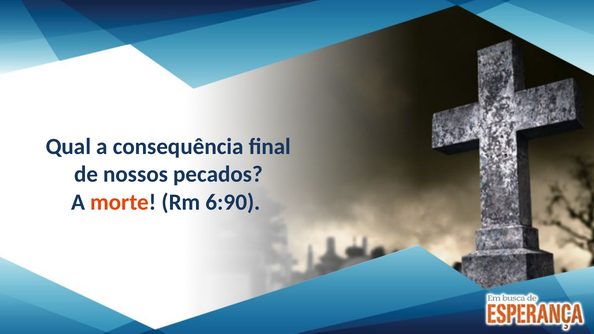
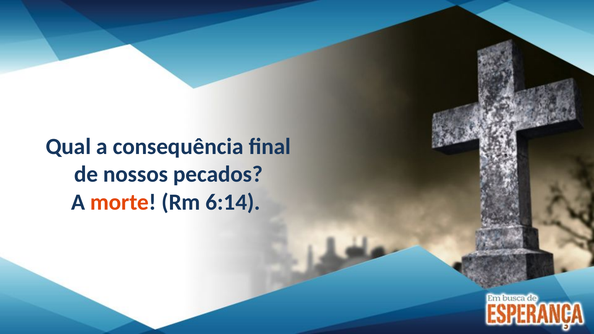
6:90: 6:90 -> 6:14
